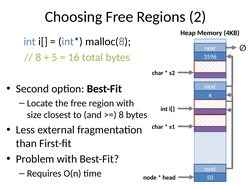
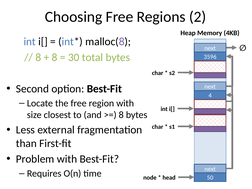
5 at (55, 57): 5 -> 8
16 at (74, 57): 16 -> 30
